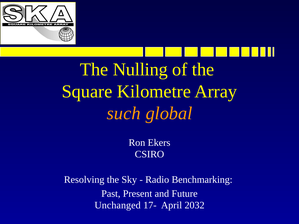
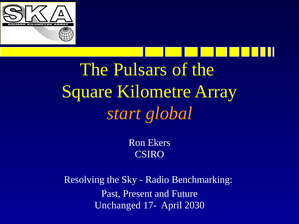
Nulling: Nulling -> Pulsars
such: such -> start
2032: 2032 -> 2030
